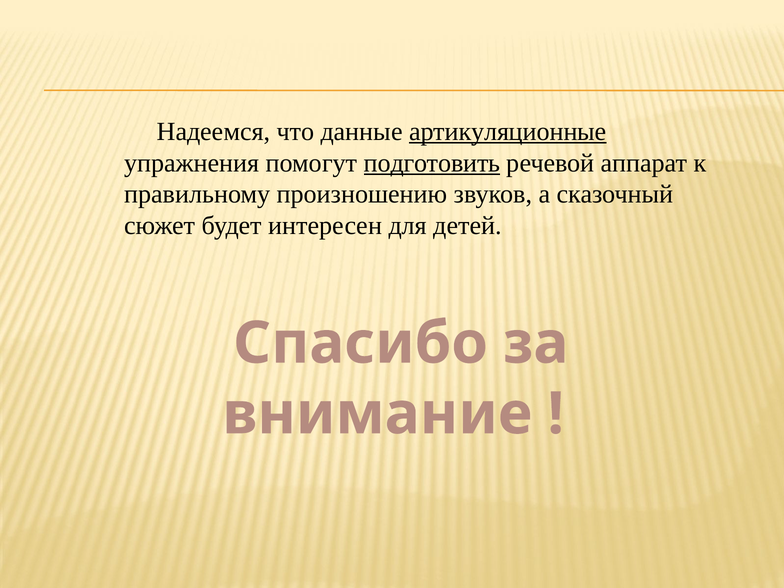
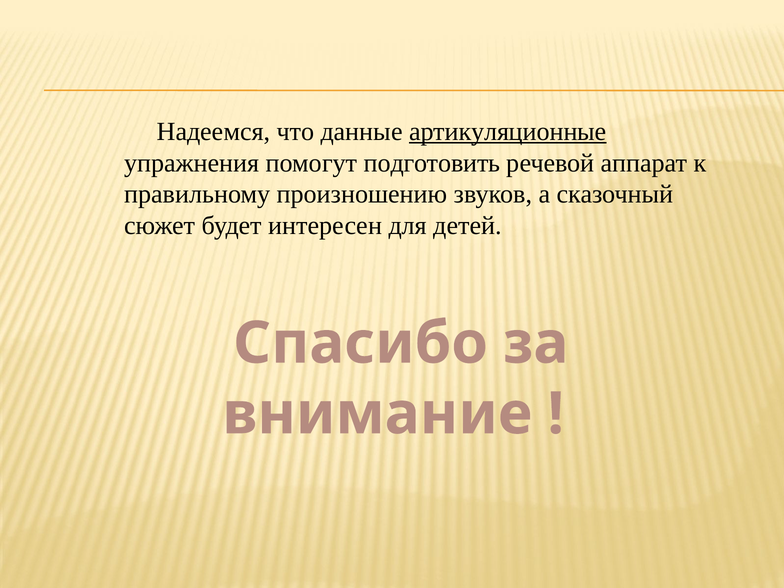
подготовить underline: present -> none
